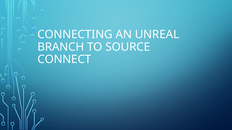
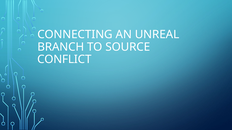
CONNECT: CONNECT -> CONFLICT
